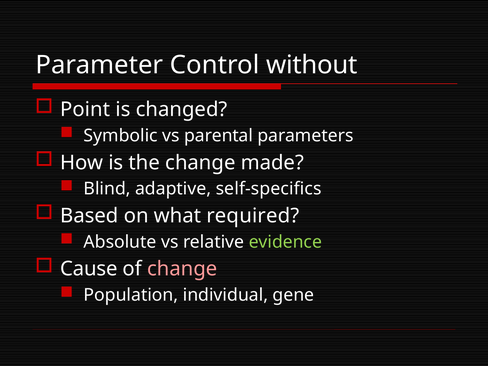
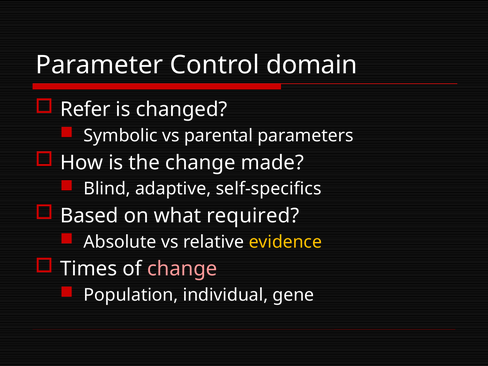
without: without -> domain
Point: Point -> Refer
evidence colour: light green -> yellow
Cause: Cause -> Times
